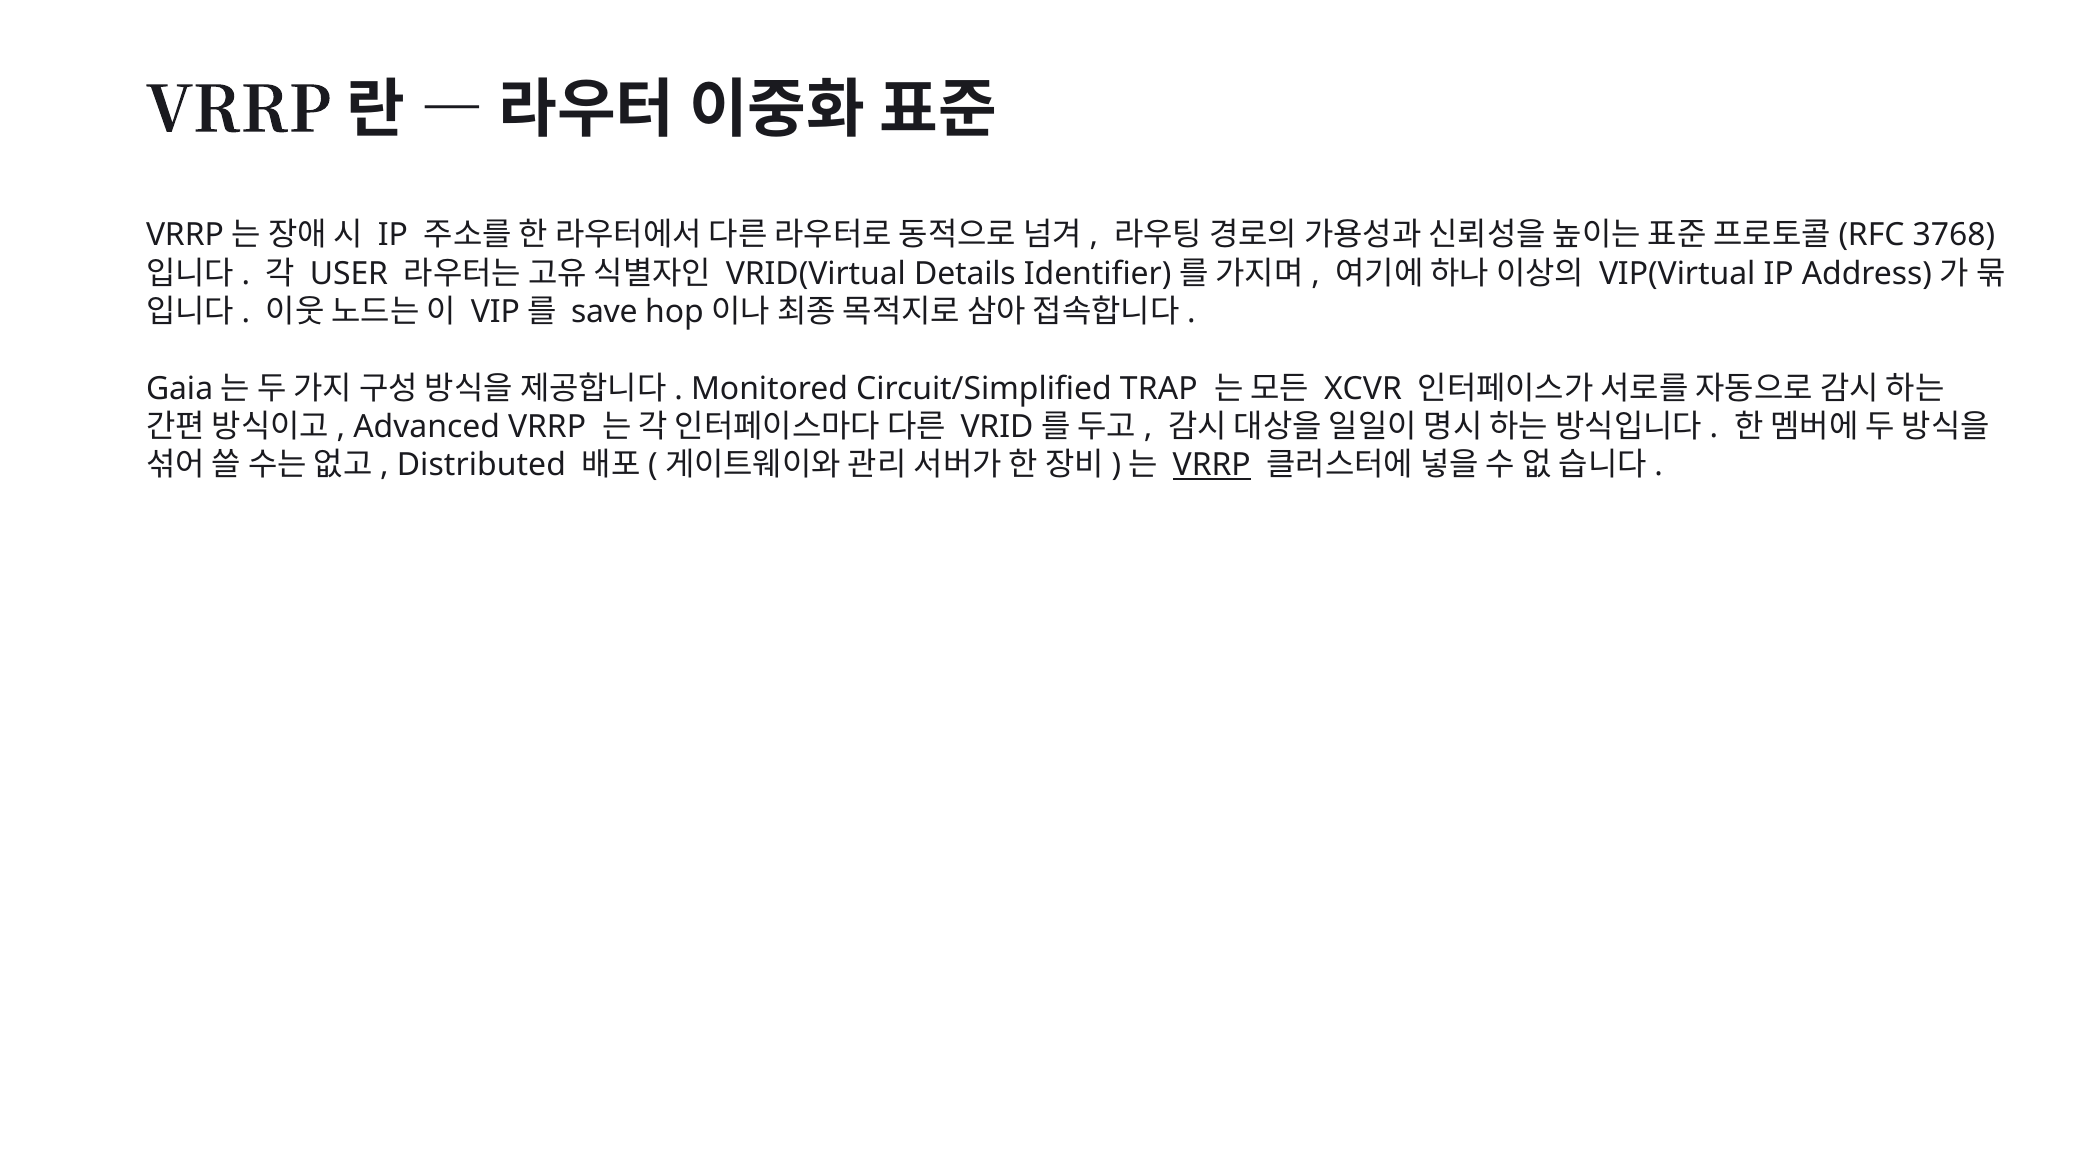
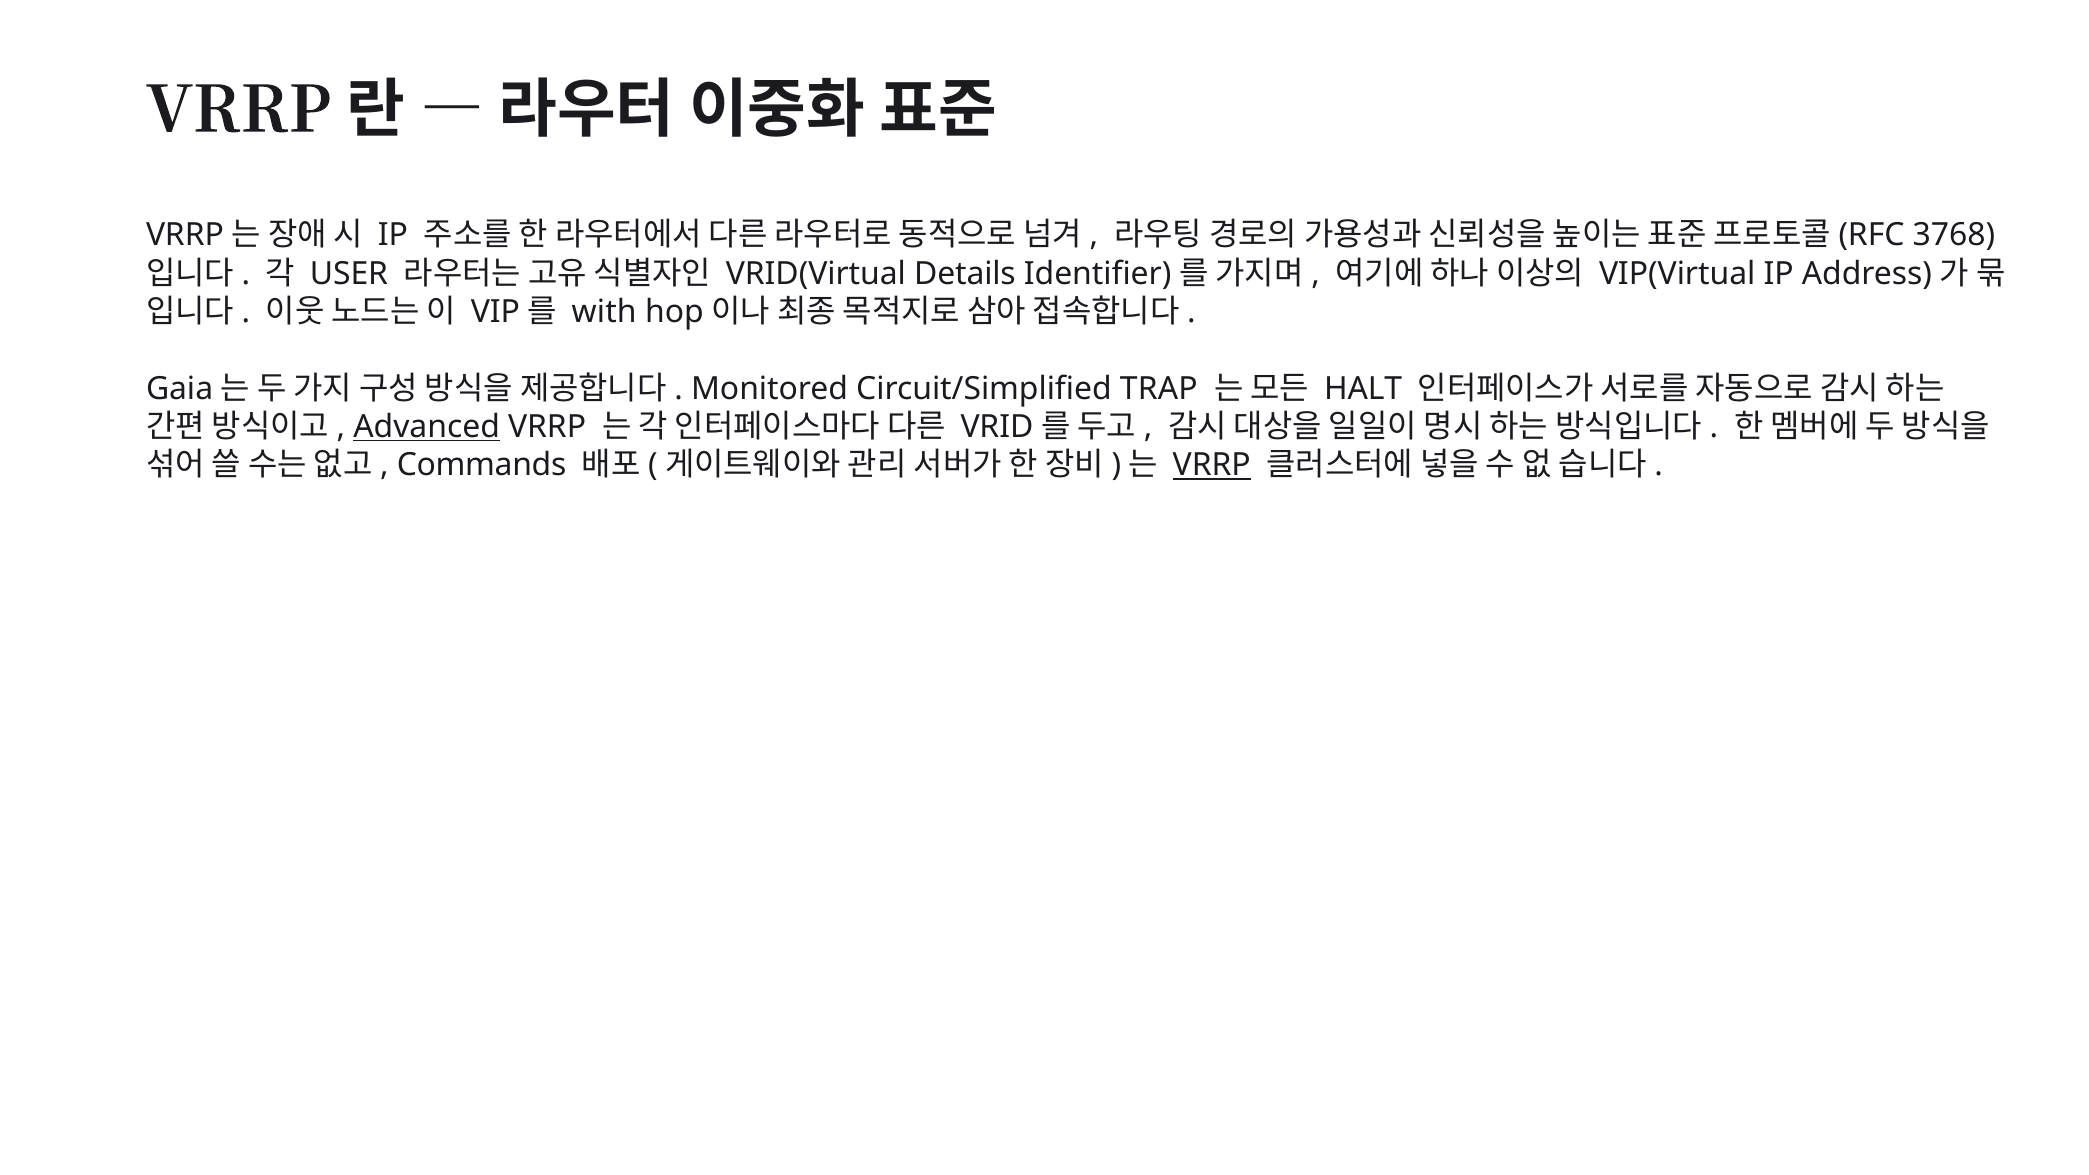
save: save -> with
XCVR: XCVR -> HALT
Advanced underline: none -> present
Distributed: Distributed -> Commands
